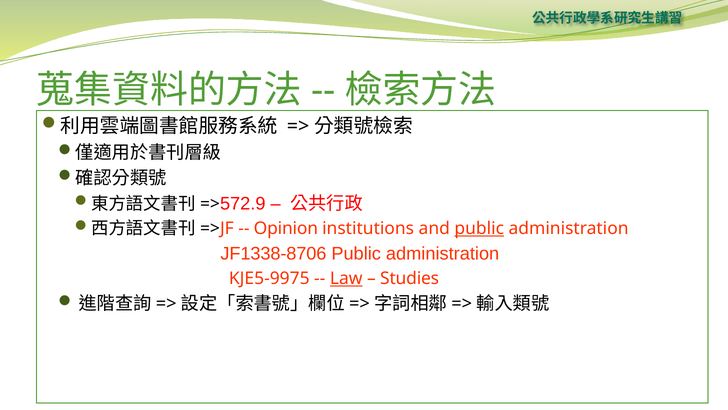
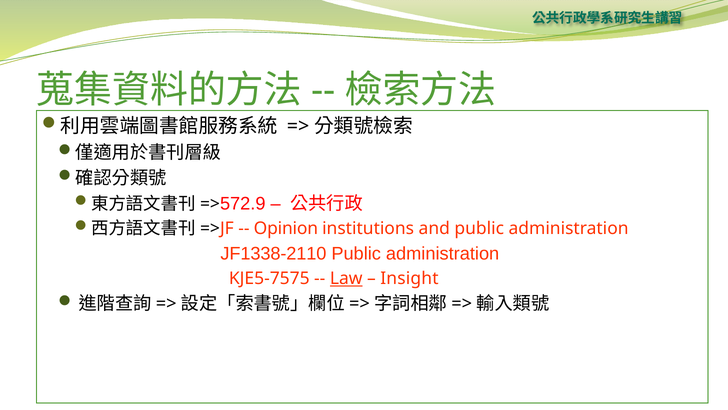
public at (479, 228) underline: present -> none
JF1338-8706: JF1338-8706 -> JF1338-2110
KJE5-9975: KJE5-9975 -> KJE5-7575
Studies: Studies -> Insight
